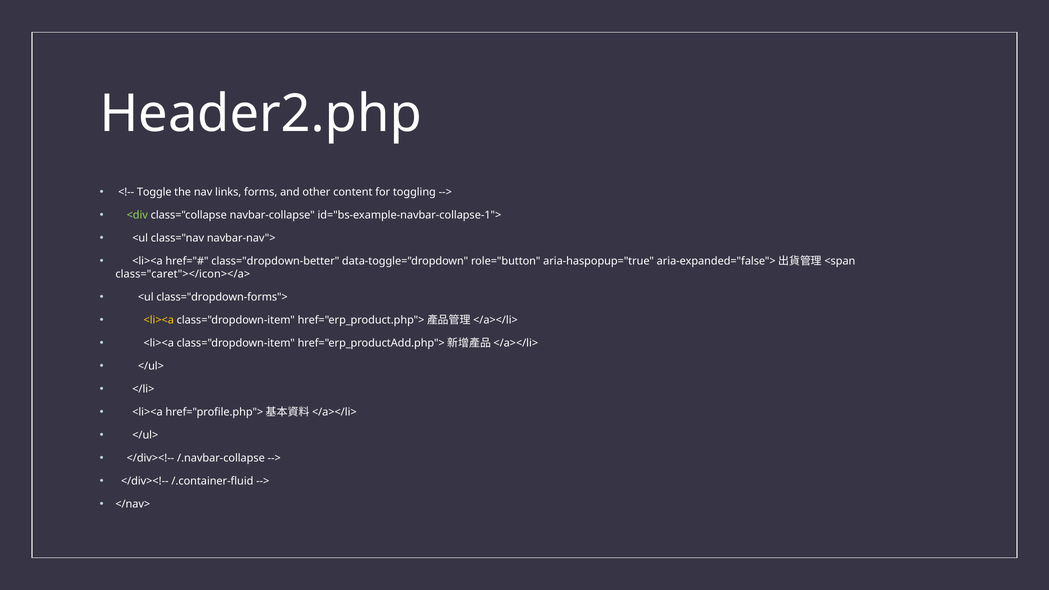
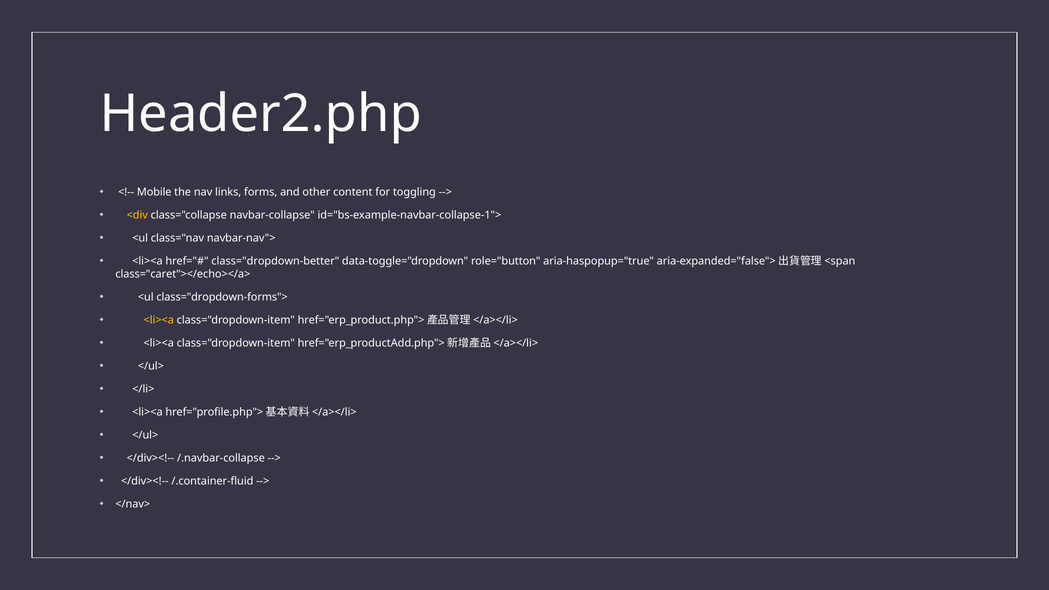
Toggle: Toggle -> Mobile
<div colour: light green -> yellow
class="caret"></icon></a>: class="caret"></icon></a> -> class="caret"></echo></a>
